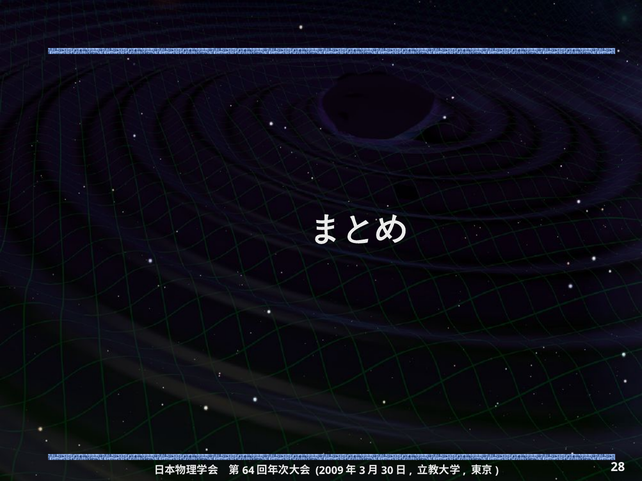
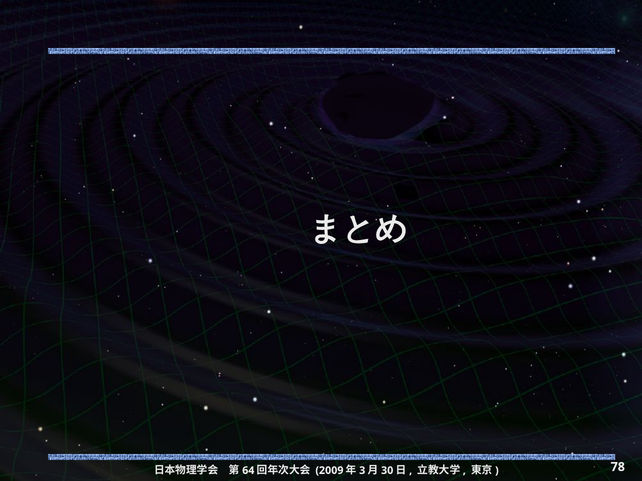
28: 28 -> 78
